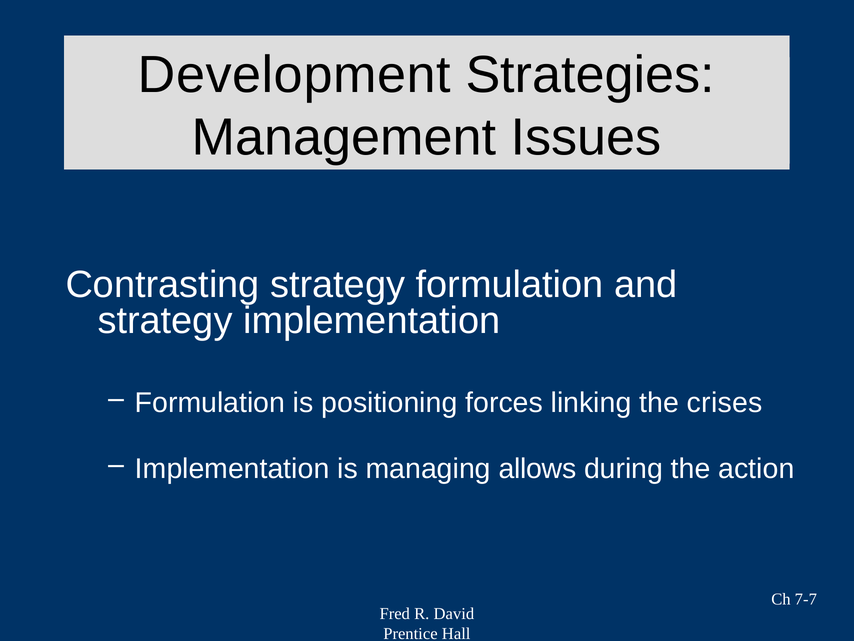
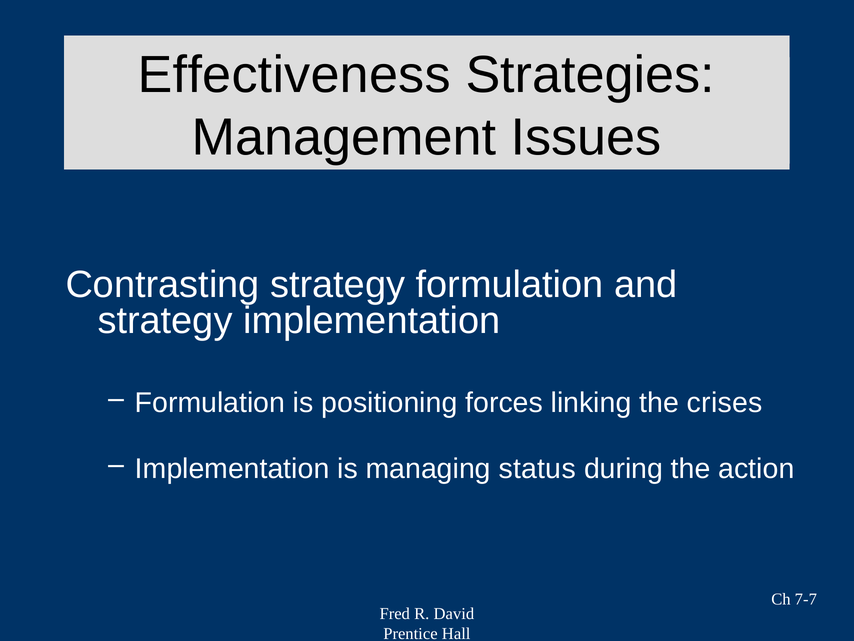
Development: Development -> Effectiveness
allows: allows -> status
